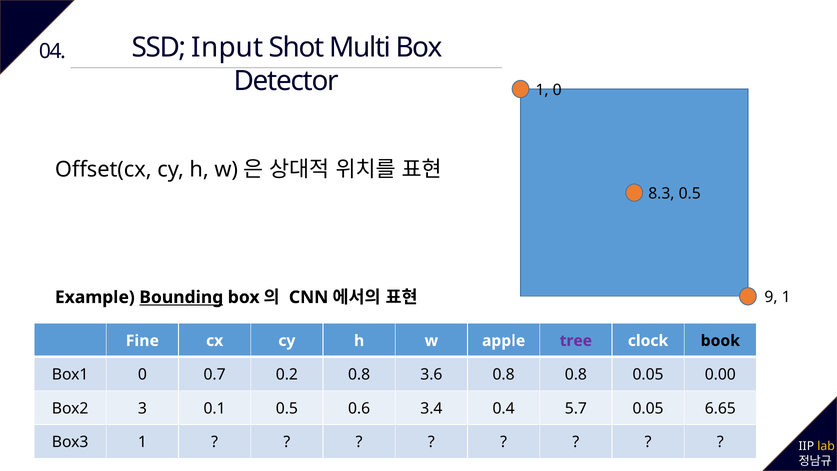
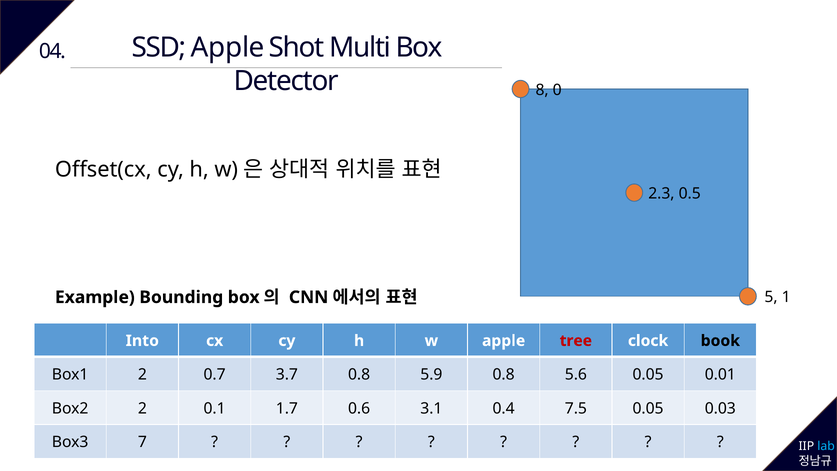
SSD Input: Input -> Apple
1 at (542, 90): 1 -> 8
8.3: 8.3 -> 2.3
9: 9 -> 5
Bounding underline: present -> none
Fine: Fine -> Into
tree colour: purple -> red
Box1 0: 0 -> 2
0.2: 0.2 -> 3.7
3.6: 3.6 -> 5.9
0.8 0.8: 0.8 -> 5.6
0.00: 0.00 -> 0.01
Box2 3: 3 -> 2
0.1 0.5: 0.5 -> 1.7
3.4: 3.4 -> 3.1
5.7: 5.7 -> 7.5
6.65: 6.65 -> 0.03
Box3 1: 1 -> 7
lab colour: yellow -> light blue
